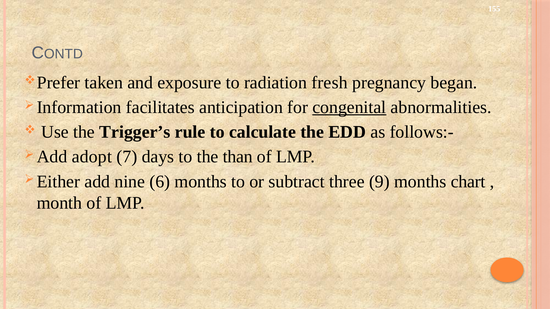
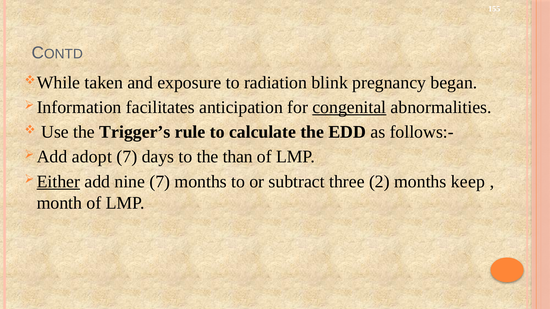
Prefer: Prefer -> While
fresh: fresh -> blink
Either underline: none -> present
nine 6: 6 -> 7
9: 9 -> 2
chart: chart -> keep
